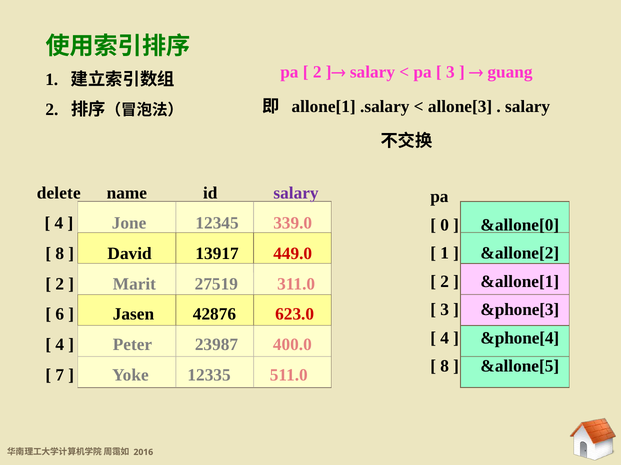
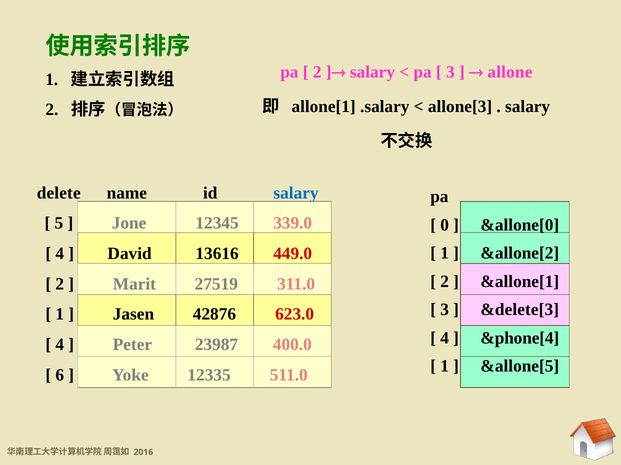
guang: guang -> allone
salary at (296, 193) colour: purple -> blue
4 at (59, 224): 4 -> 5
8 at (60, 254): 8 -> 4
13917: 13917 -> 13616
&phone[3: &phone[3 -> &delete[3
6 at (60, 315): 6 -> 1
8 at (445, 367): 8 -> 1
7: 7 -> 6
